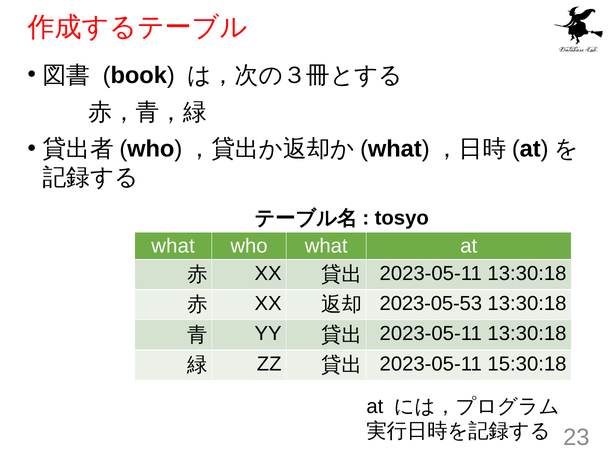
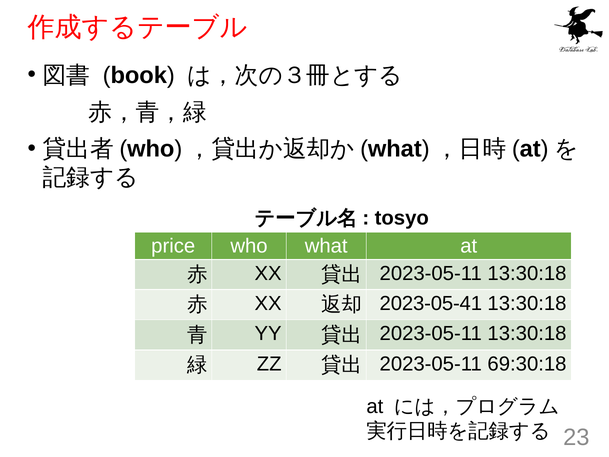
what at (173, 246): what -> price
2023-05-53: 2023-05-53 -> 2023-05-41
15:30:18: 15:30:18 -> 69:30:18
